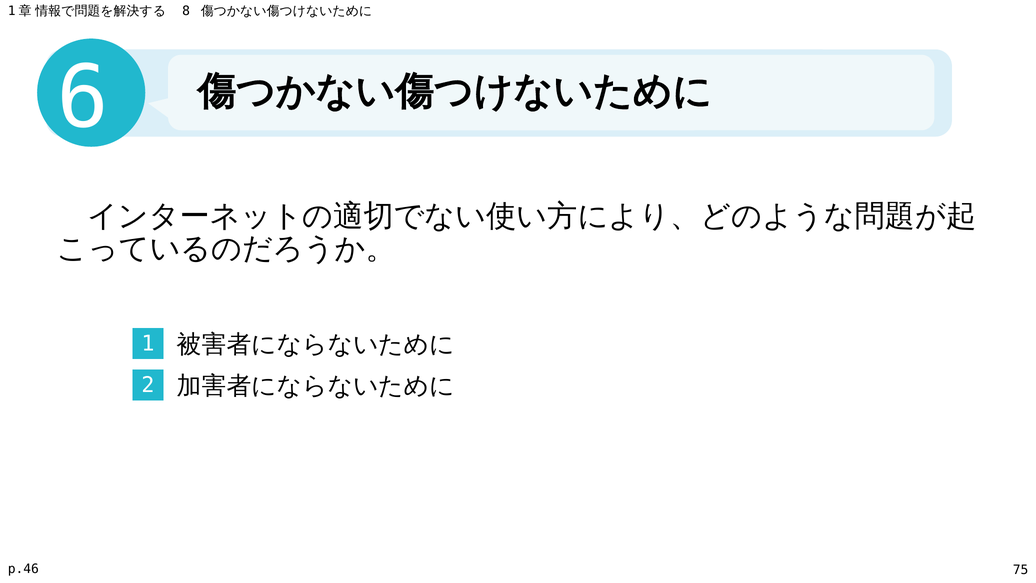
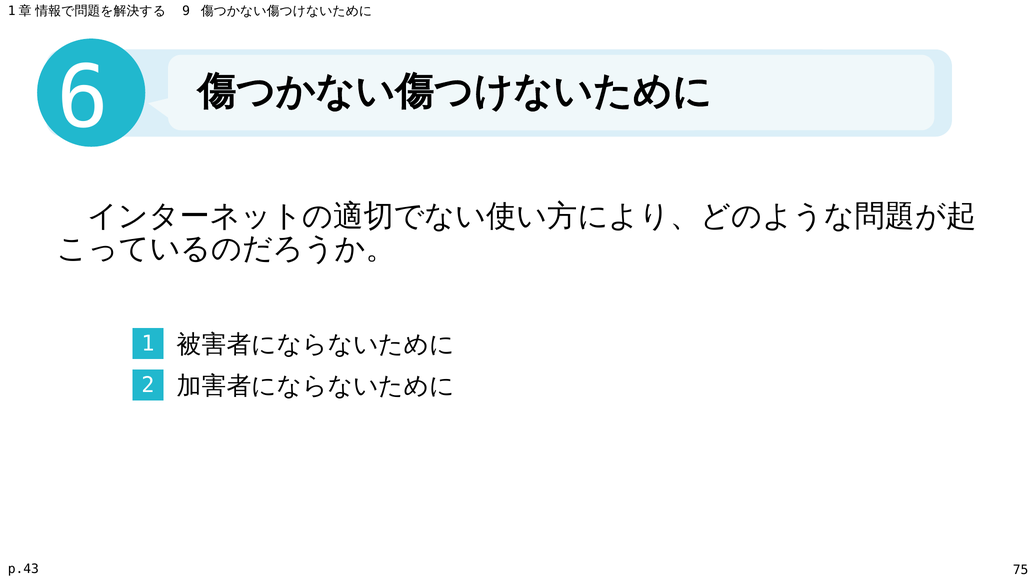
8: 8 -> 9
p.46: p.46 -> p.43
